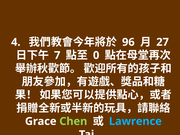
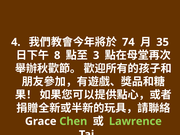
96: 96 -> 74
27: 27 -> 35
7: 7 -> 8
0: 0 -> 3
Lawrence colour: light blue -> light green
